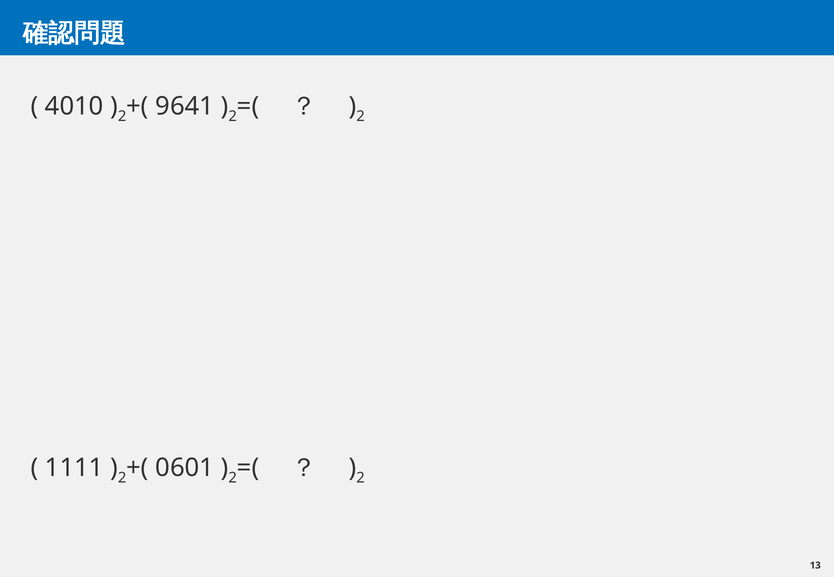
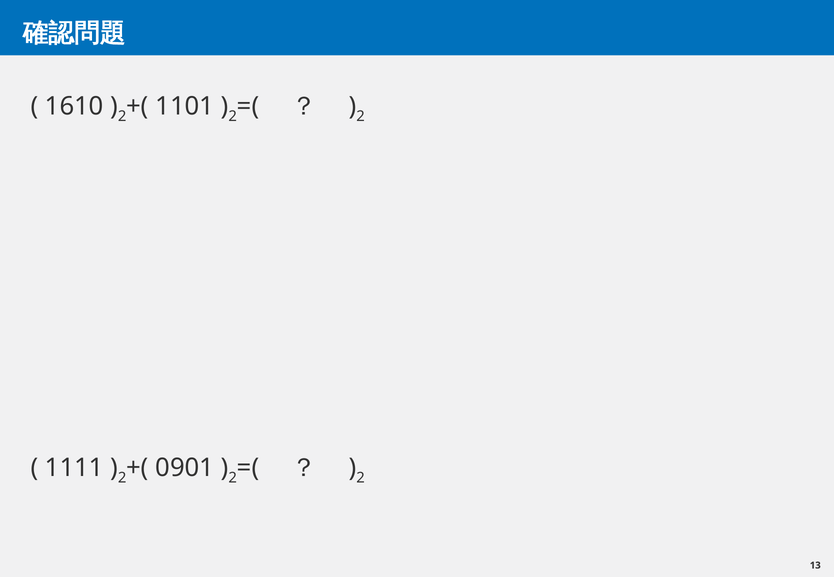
4010: 4010 -> 1610
9641: 9641 -> 1101
0601: 0601 -> 0901
